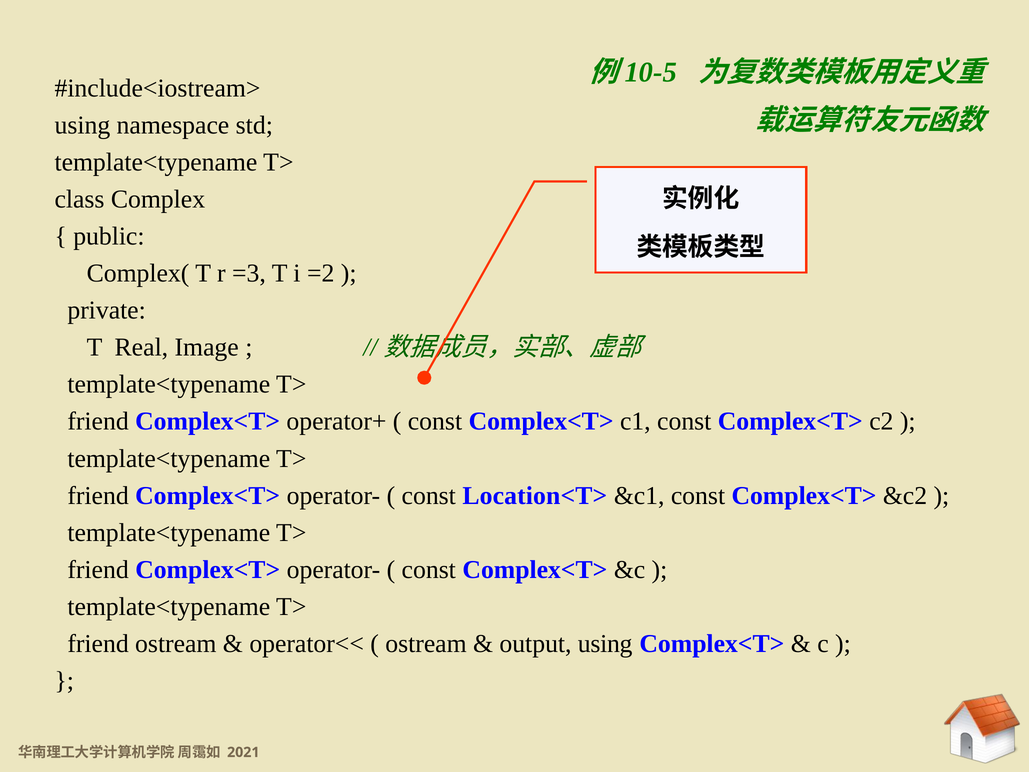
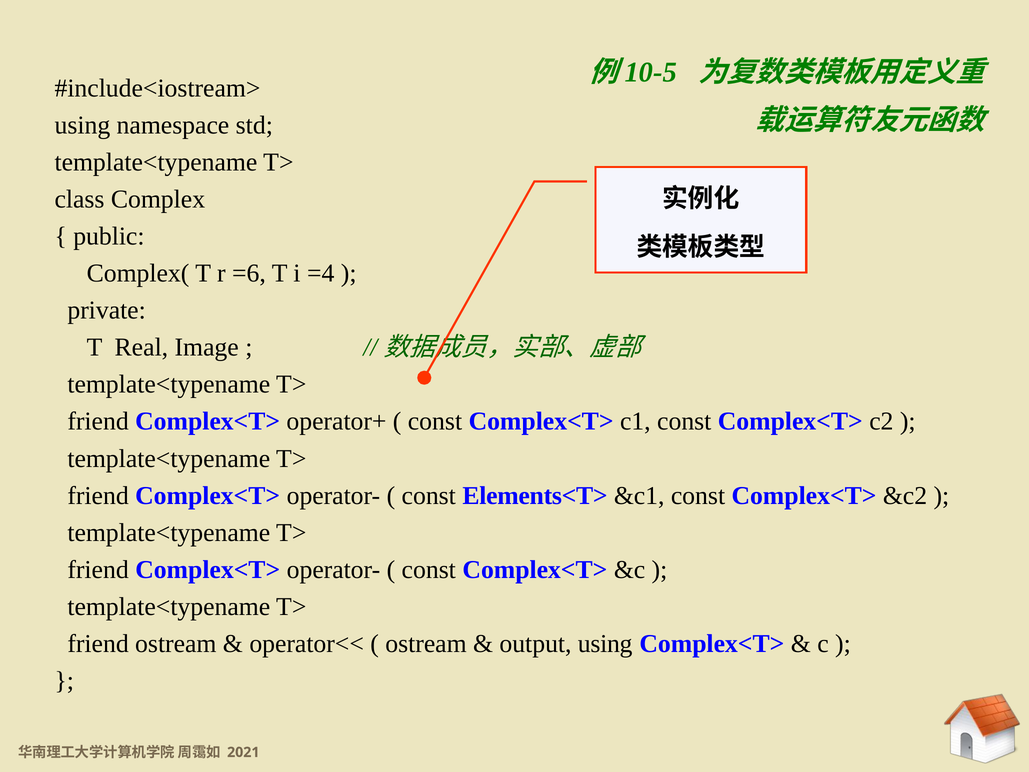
=3: =3 -> =6
=2: =2 -> =4
Location<T>: Location<T> -> Elements<T>
